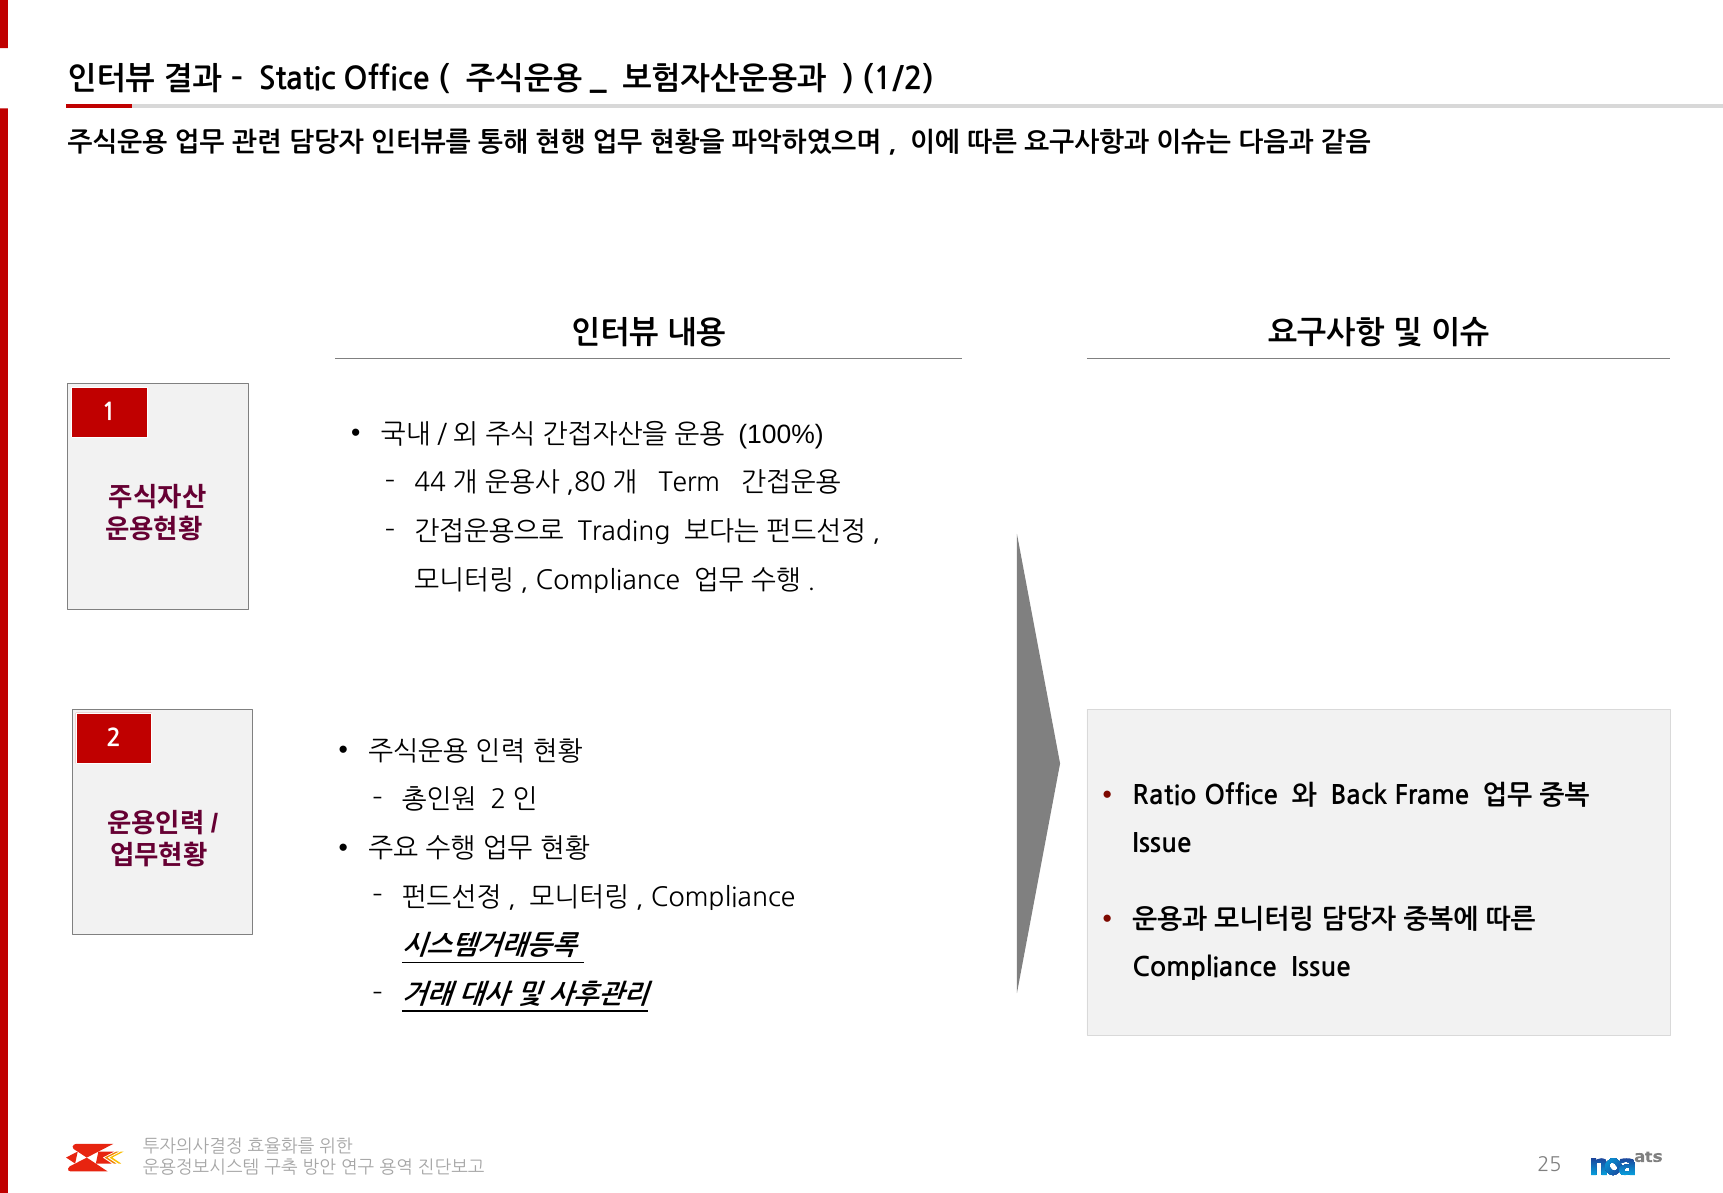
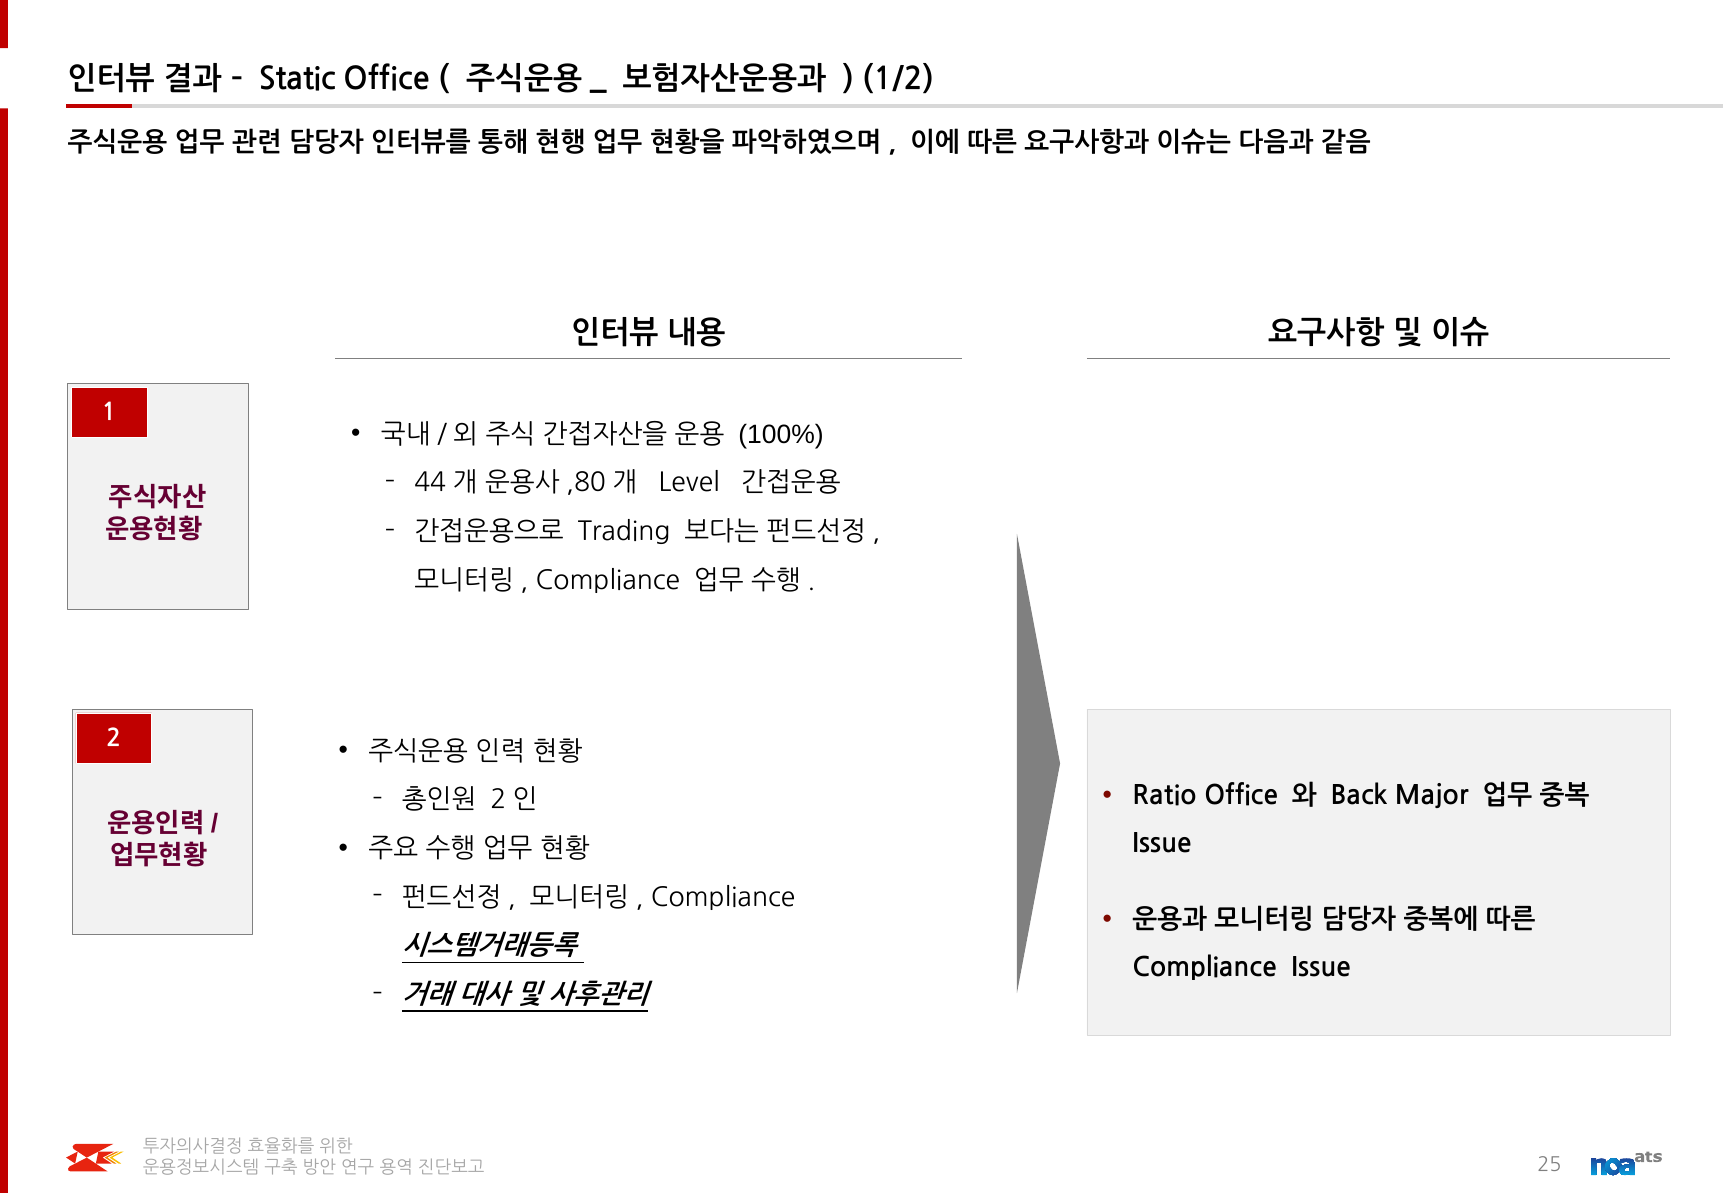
Term: Term -> Level
Frame: Frame -> Major
